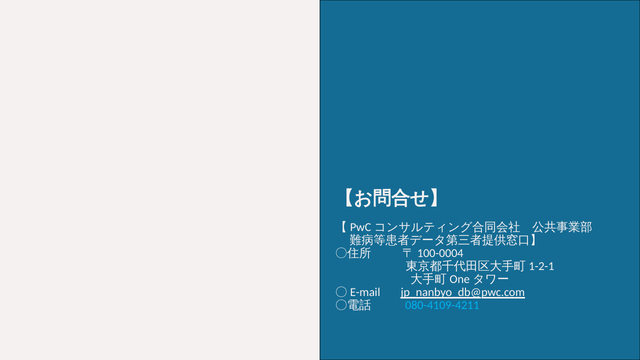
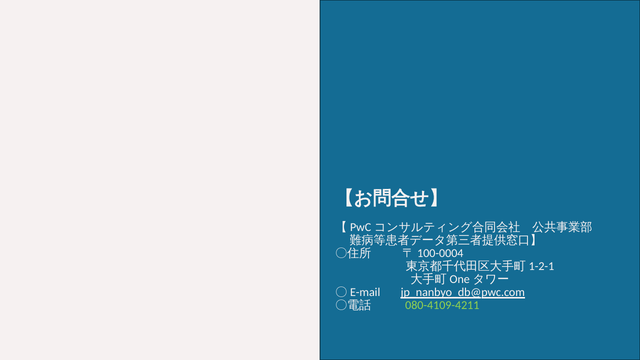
080-4109-4211 colour: light blue -> light green
